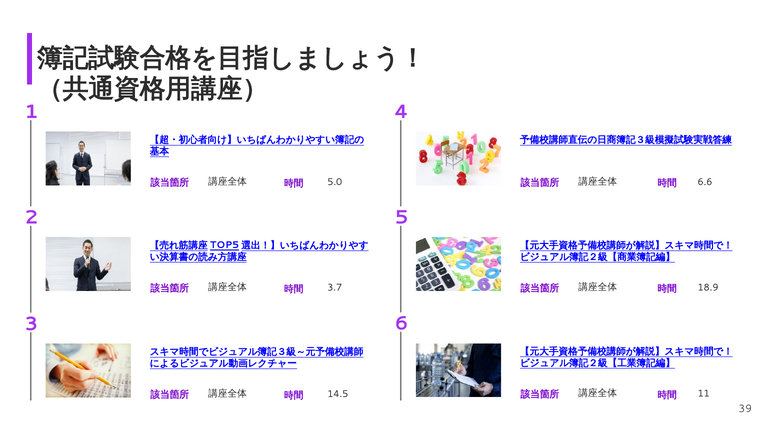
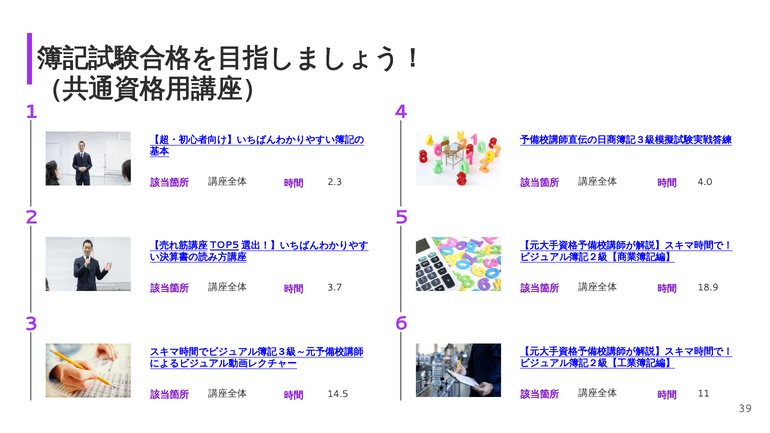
5.0: 5.0 -> 2.3
6.6: 6.6 -> 4.0
